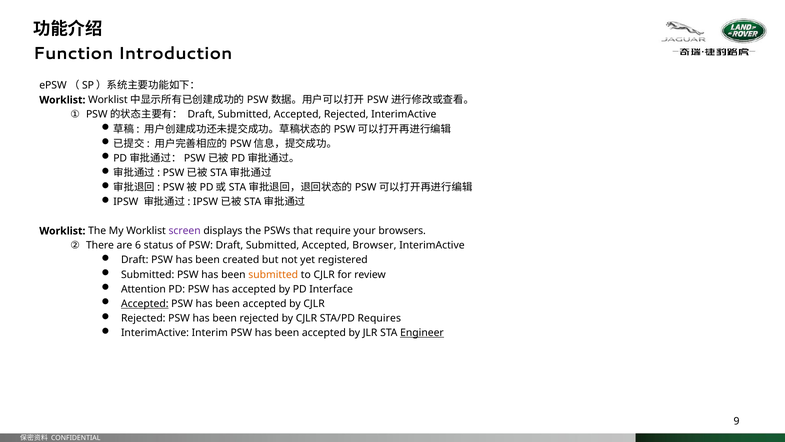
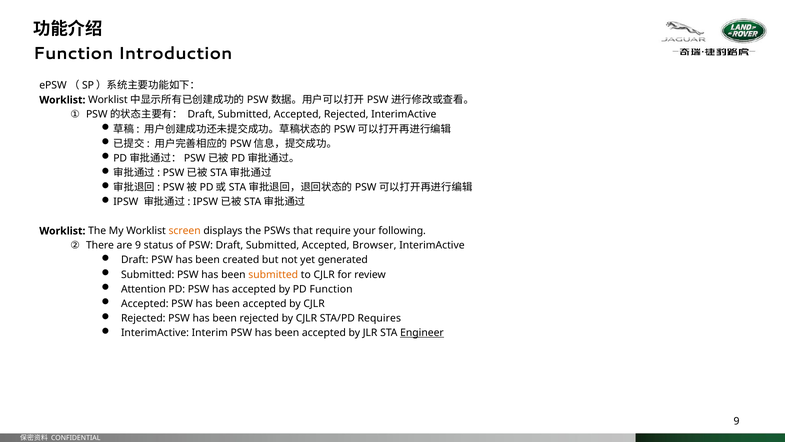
screen colour: purple -> orange
browsers: browsers -> following
are 6: 6 -> 9
registered: registered -> generated
PD Interface: Interface -> Function
Accepted at (145, 304) underline: present -> none
